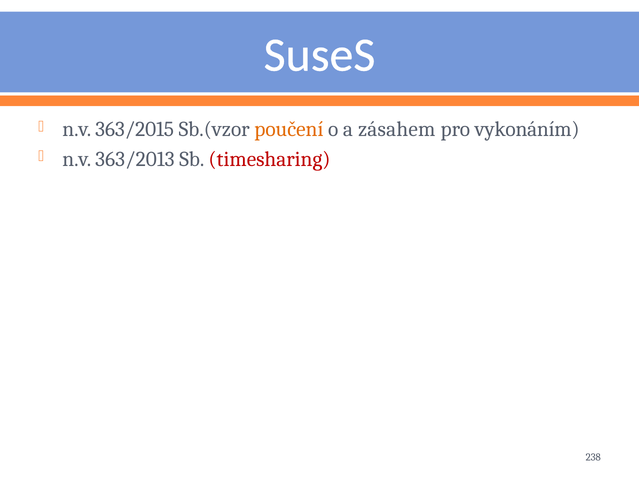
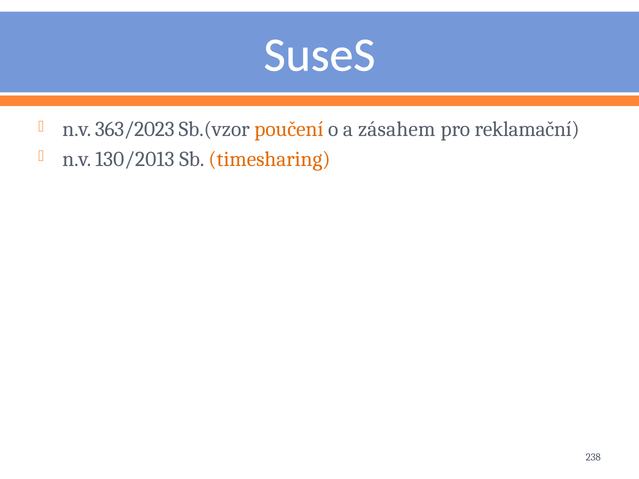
363/2015: 363/2015 -> 363/2023
vykonáním: vykonáním -> reklamační
363/2013: 363/2013 -> 130/2013
timesharing colour: red -> orange
